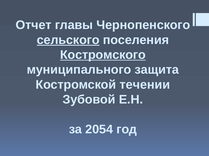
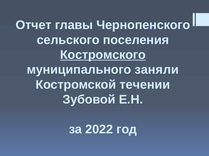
сельского underline: present -> none
защита: защита -> заняли
2054: 2054 -> 2022
